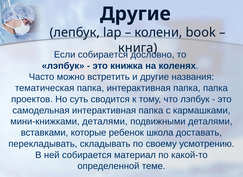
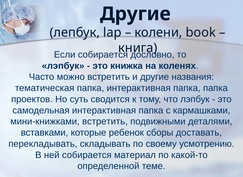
мини-книжками деталями: деталями -> встретить
школа: школа -> сборы
